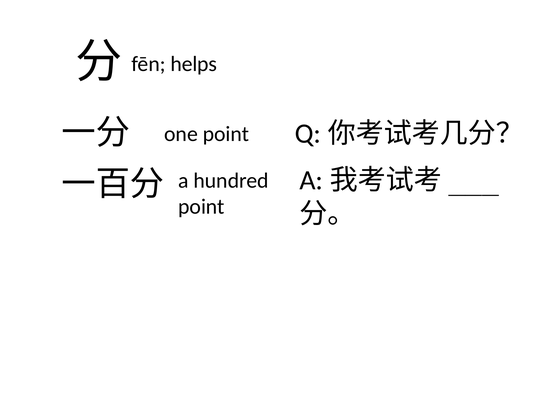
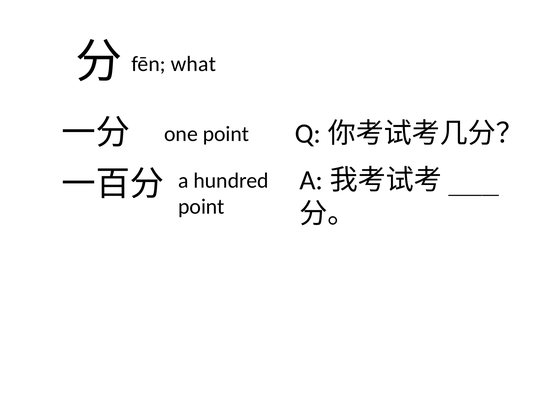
helps: helps -> what
